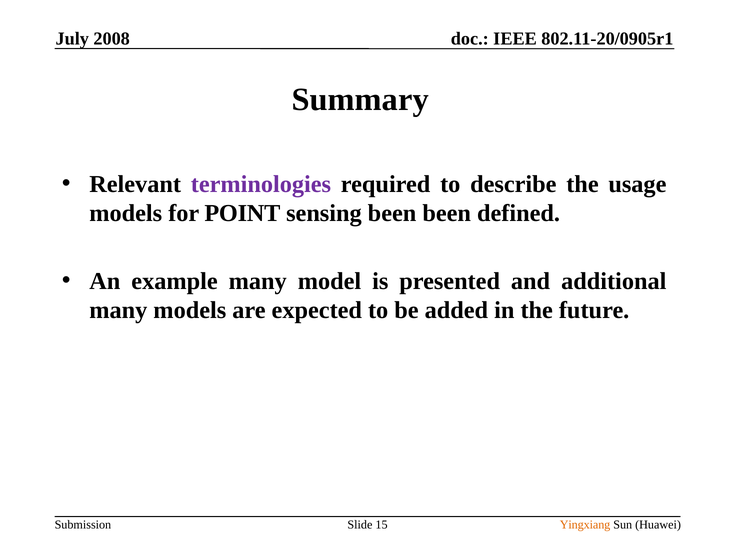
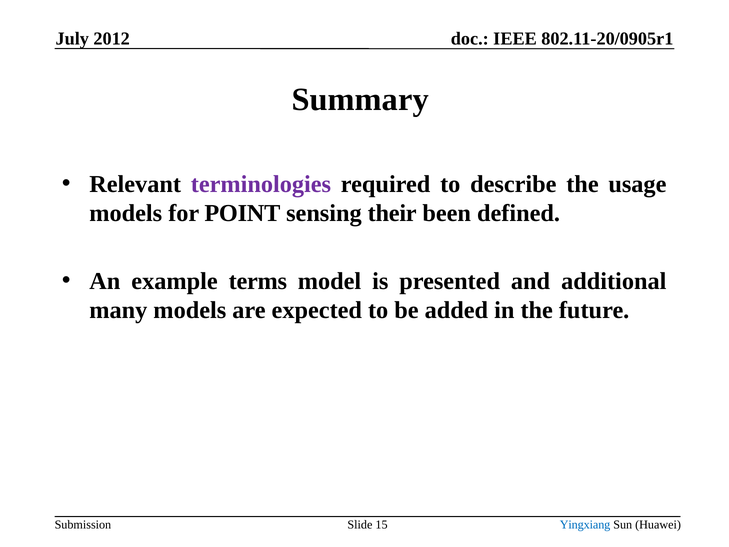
2008: 2008 -> 2012
sensing been: been -> their
example many: many -> terms
Yingxiang colour: orange -> blue
